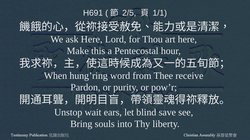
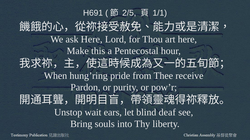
word: word -> pride
save: save -> deaf
